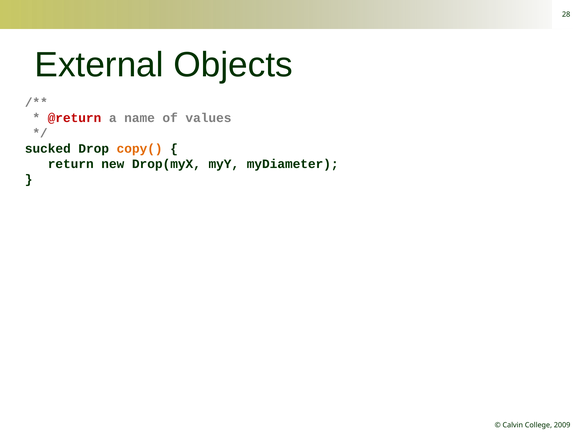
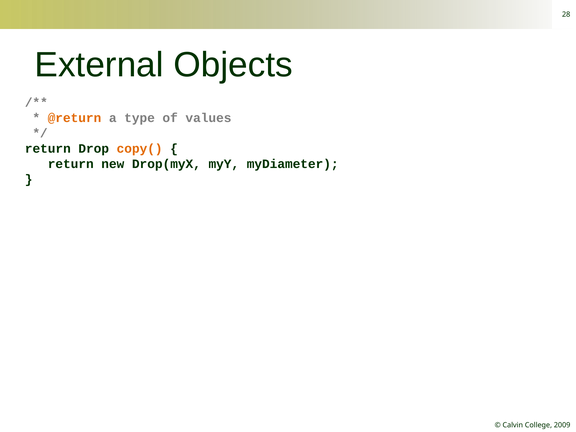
@return colour: red -> orange
name: name -> type
sucked at (48, 149): sucked -> return
